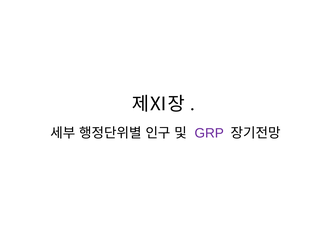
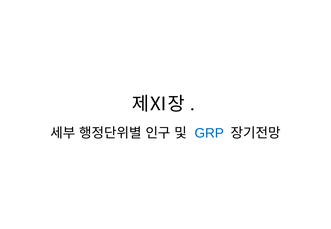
GRP colour: purple -> blue
